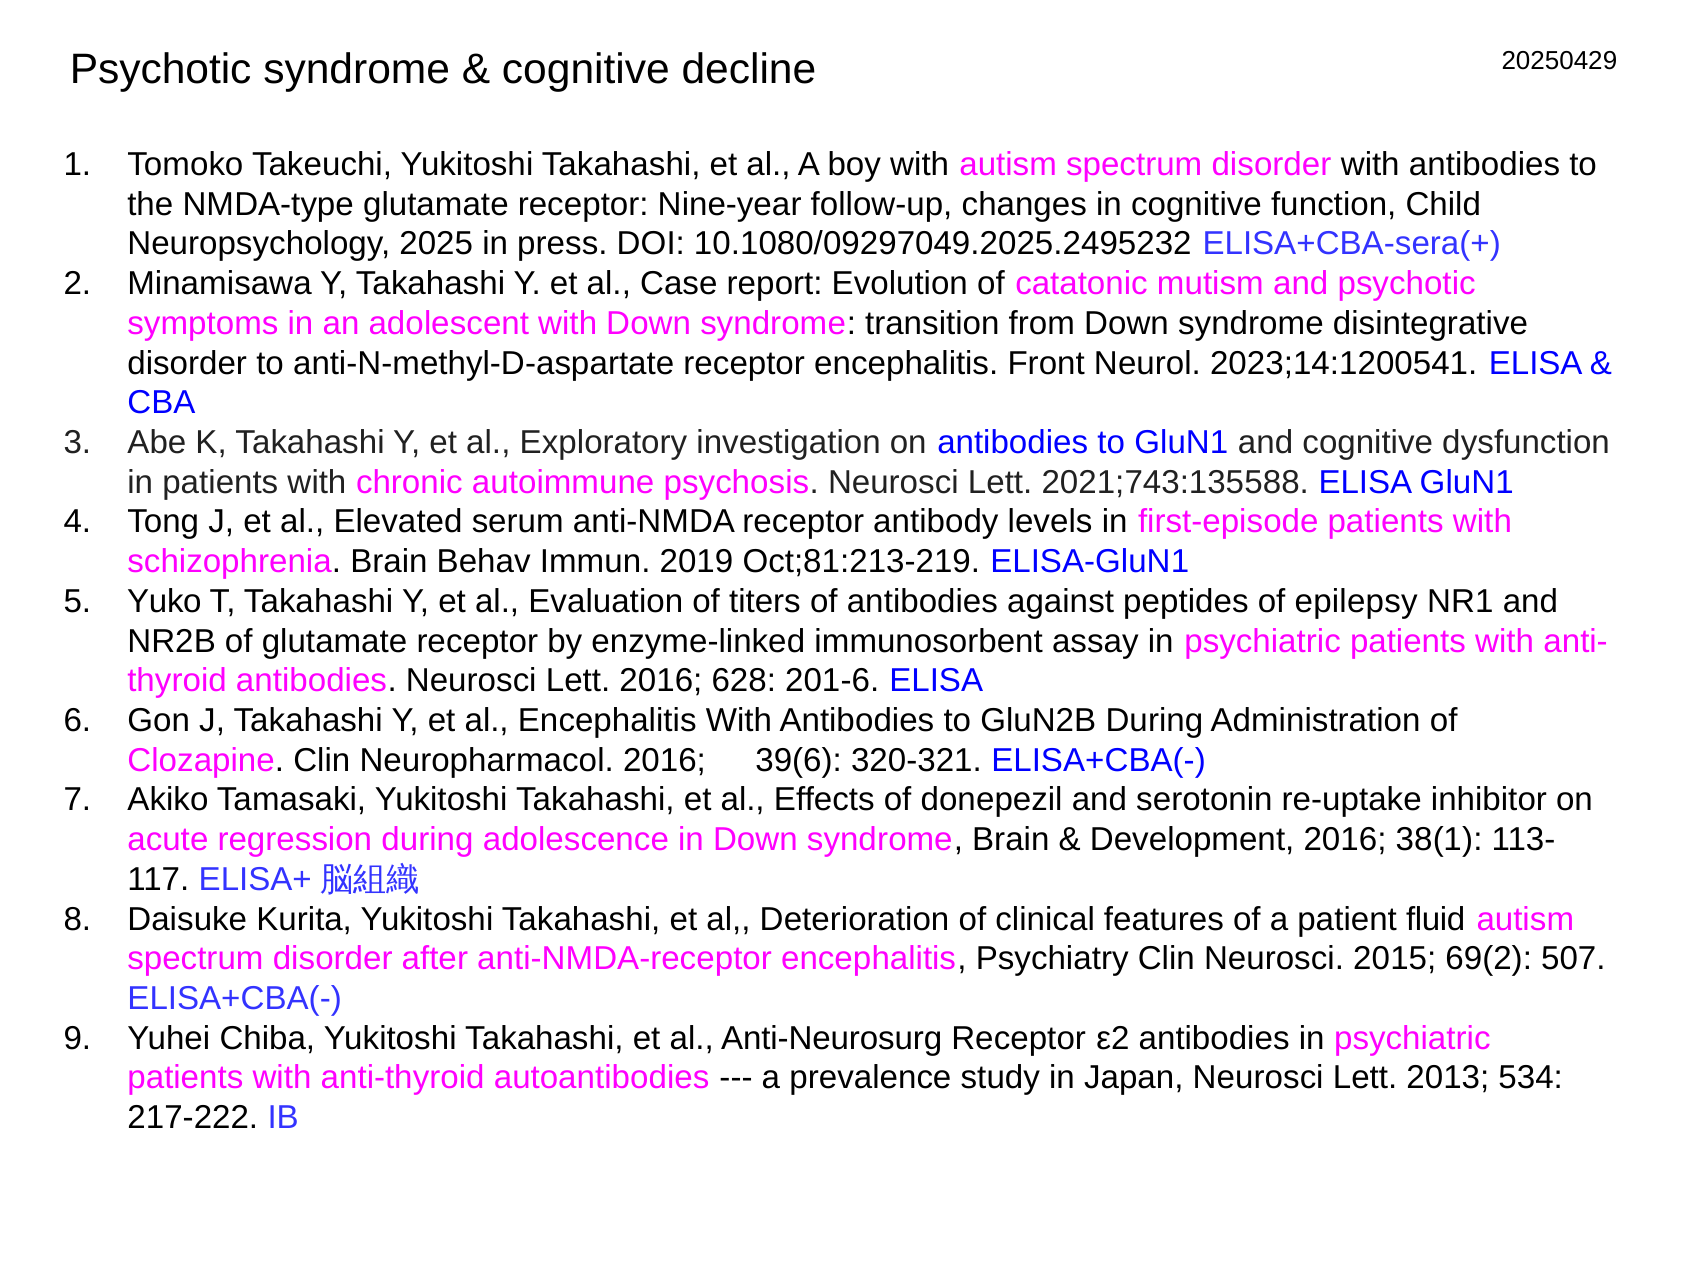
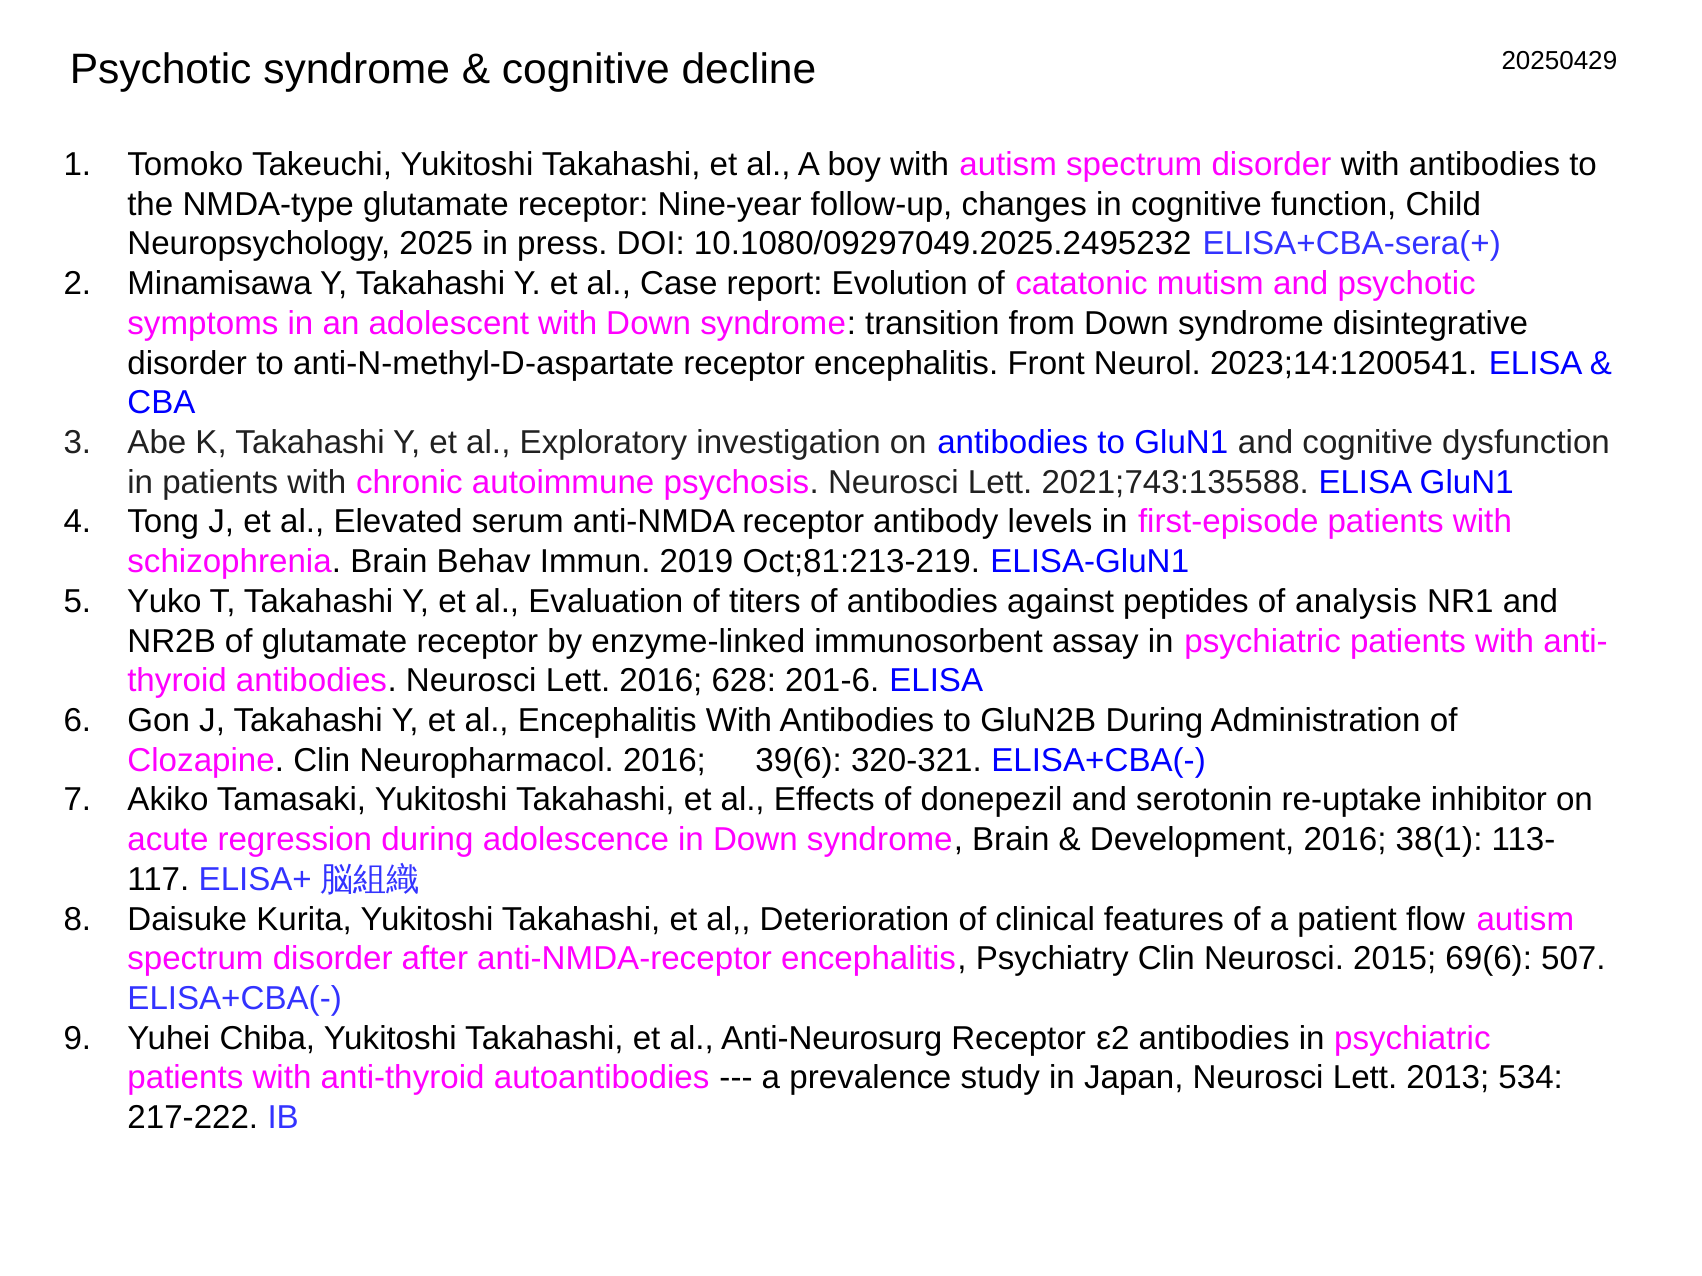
epilepsy: epilepsy -> analysis
fluid: fluid -> flow
69(2: 69(2 -> 69(6
